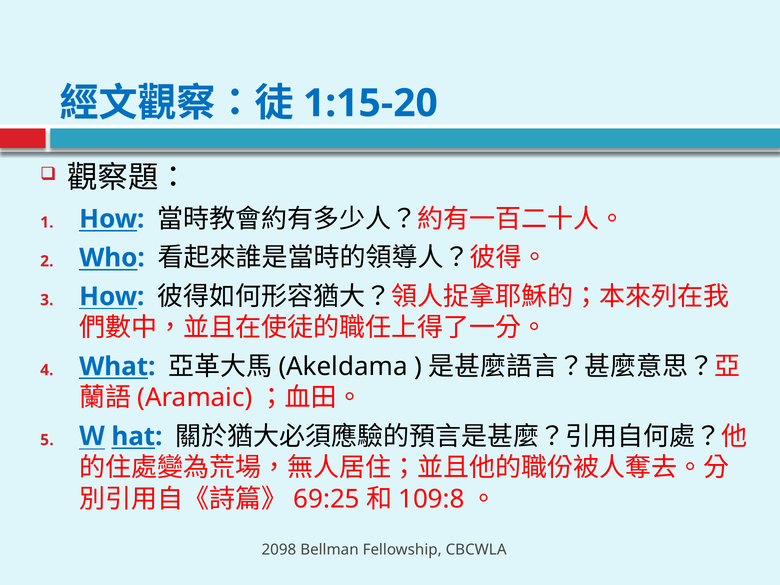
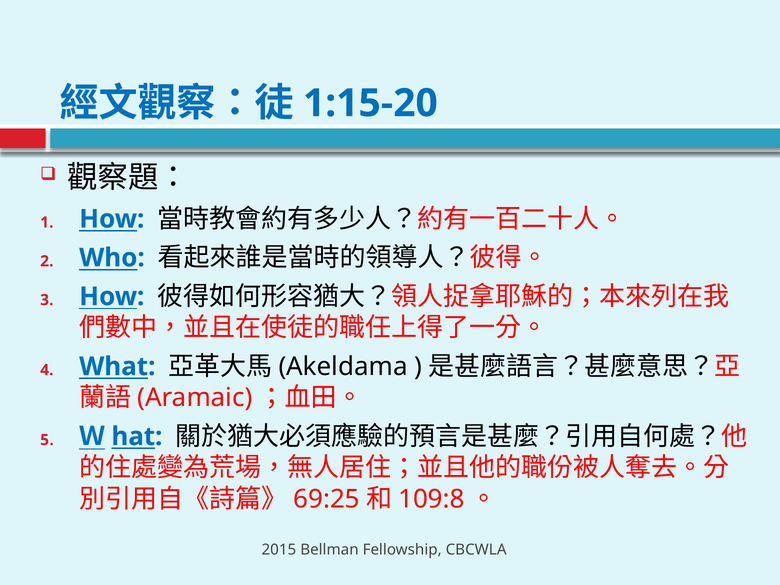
2098: 2098 -> 2015
